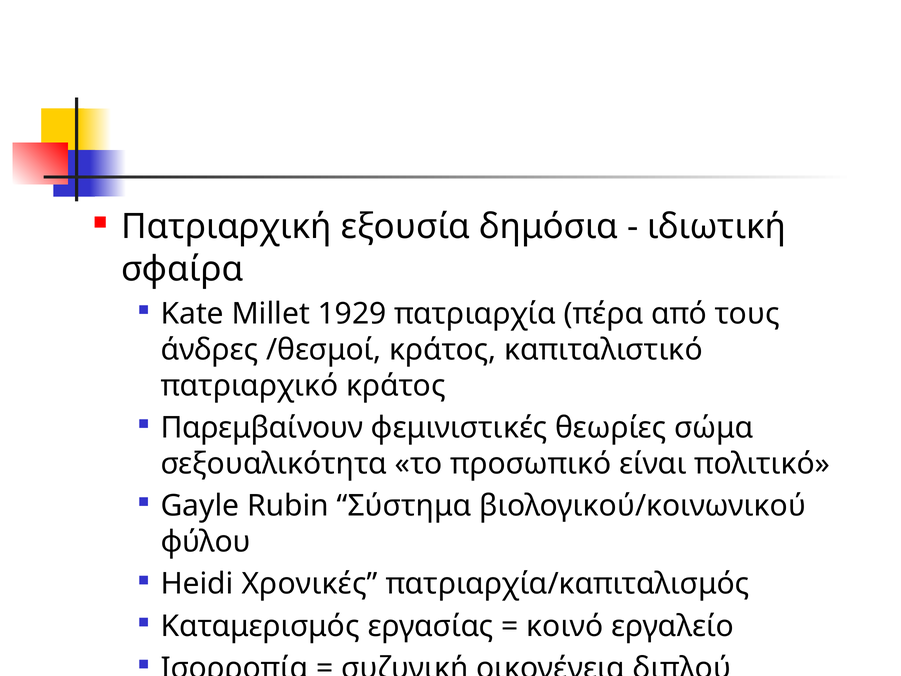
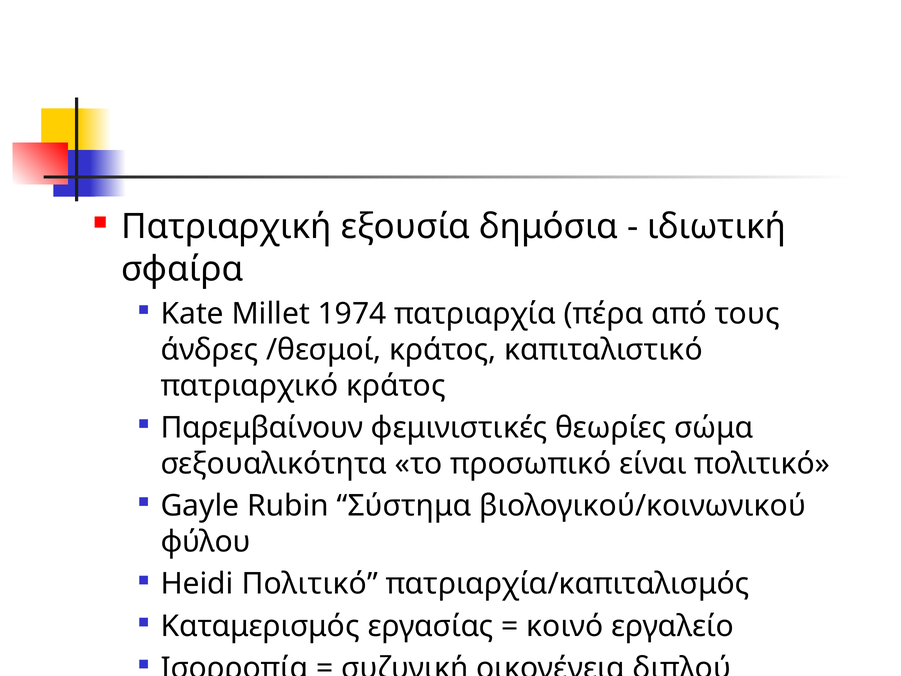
1929: 1929 -> 1974
Heidi Χρονικές: Χρονικές -> Πολιτικό
